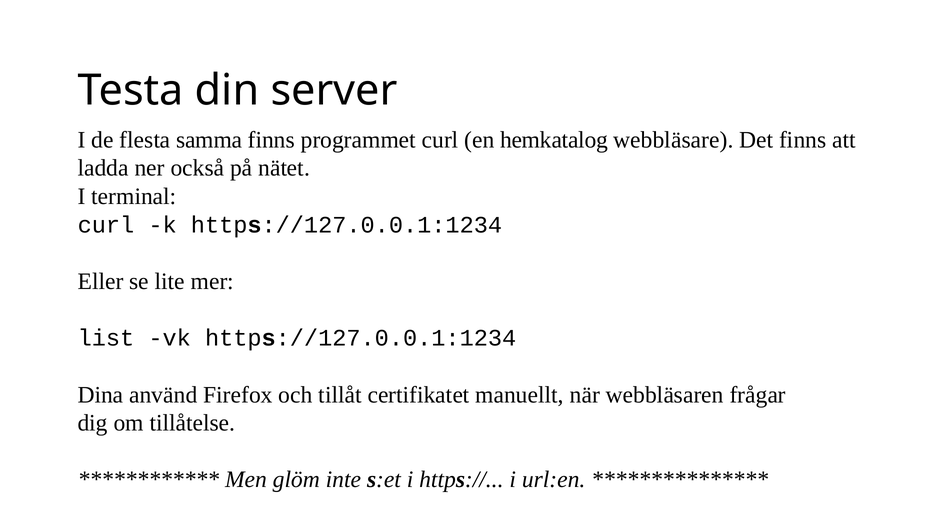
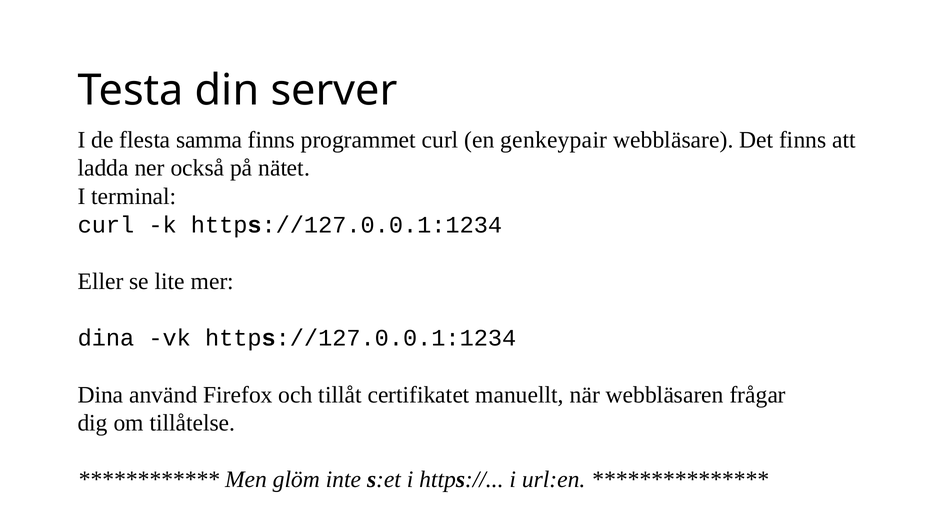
hemkatalog: hemkatalog -> genkeypair
list at (106, 338): list -> dina
